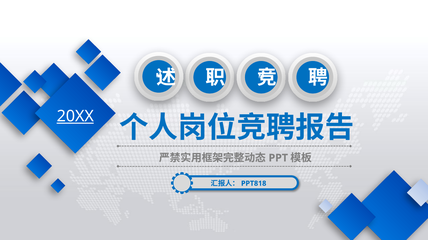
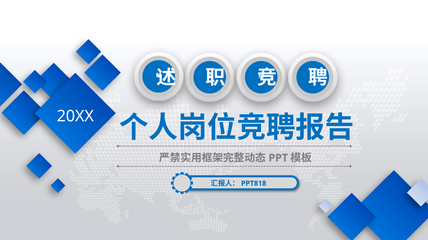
20XX underline: present -> none
